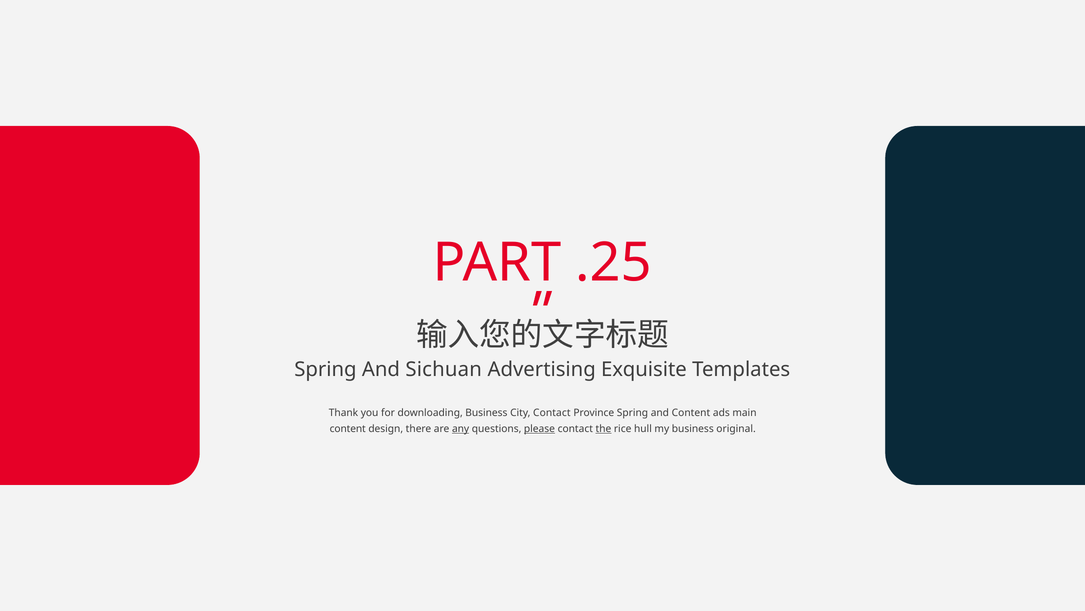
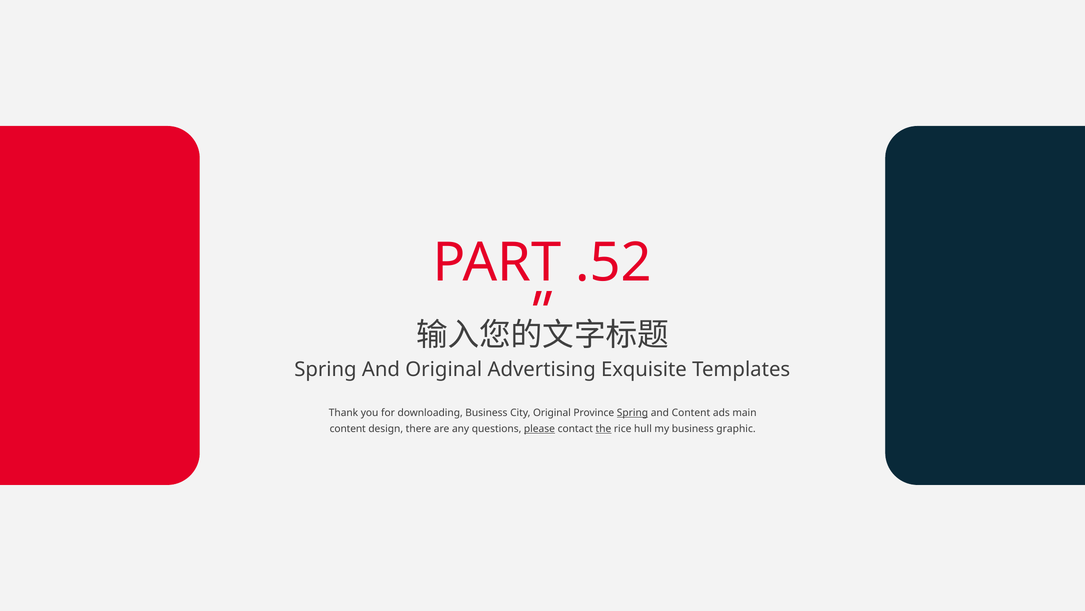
.25: .25 -> .52
And Sichuan: Sichuan -> Original
City Contact: Contact -> Original
Spring at (632, 412) underline: none -> present
any underline: present -> none
original: original -> graphic
